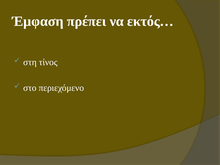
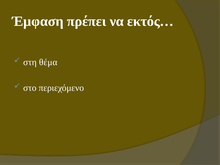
τίνος: τίνος -> θέμα
